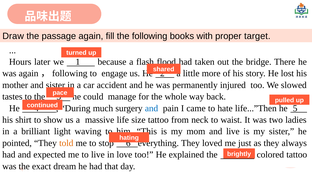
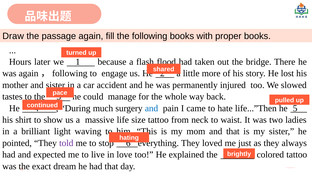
proper target: target -> books
and live: live -> that
told colour: orange -> purple
